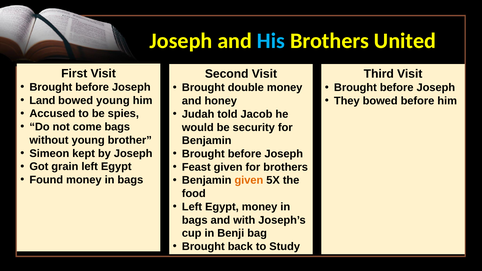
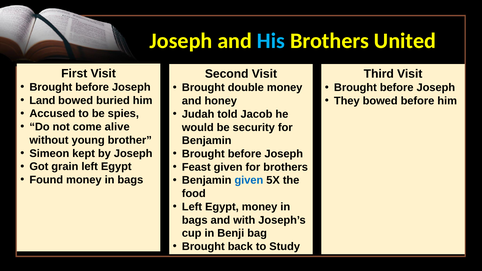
bowed young: young -> buried
come bags: bags -> alive
given at (249, 180) colour: orange -> blue
